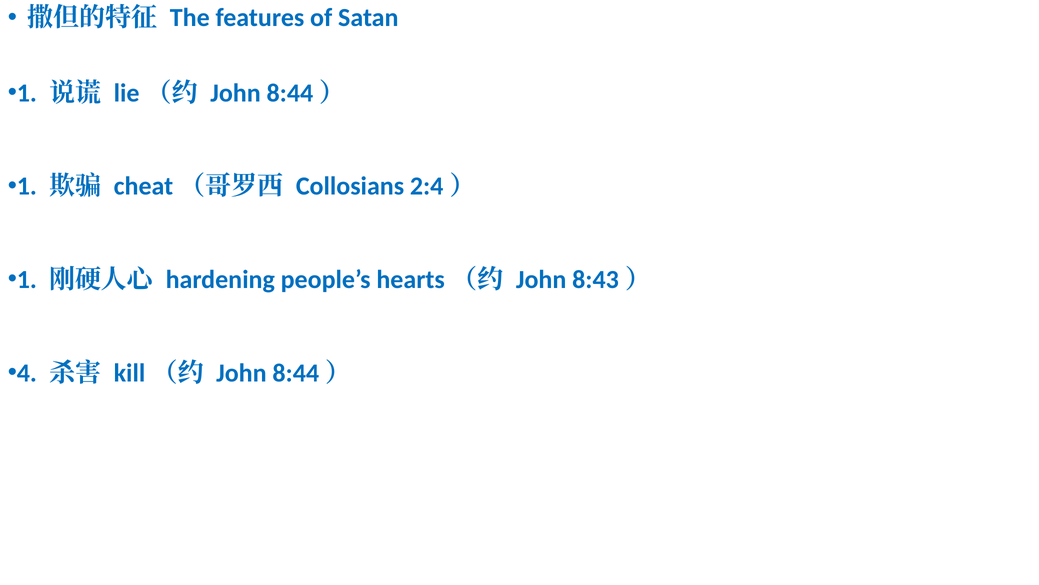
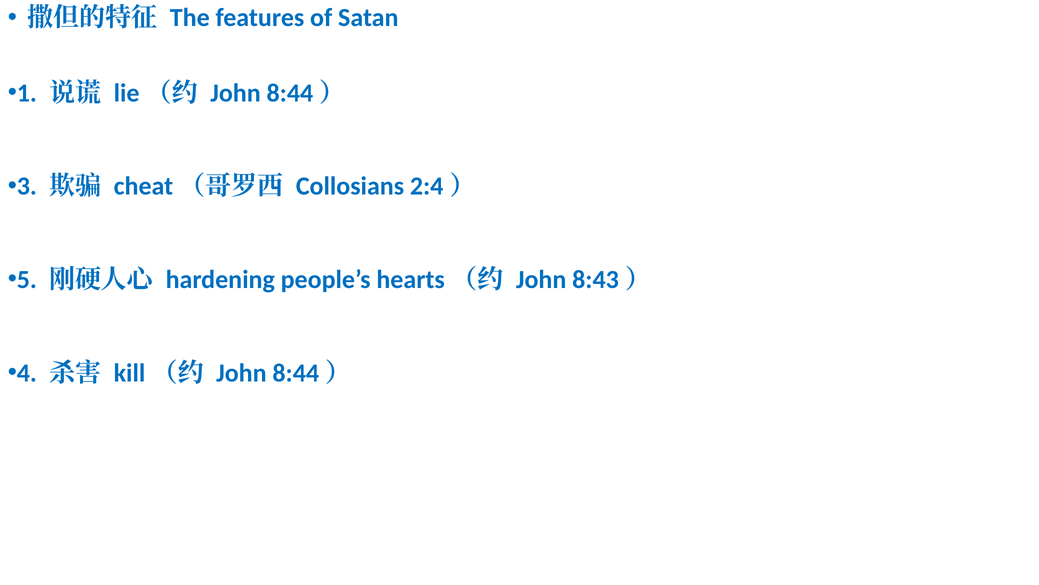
1 at (27, 186): 1 -> 3
1 at (27, 280): 1 -> 5
